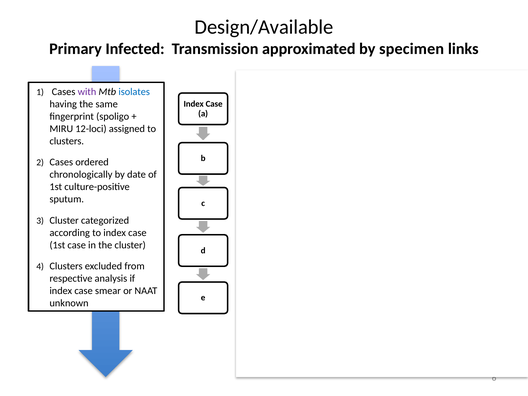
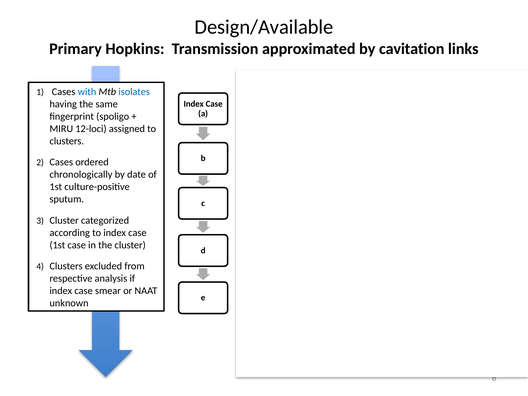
Infected: Infected -> Hopkins
specimen: specimen -> cavitation
with colour: purple -> blue
